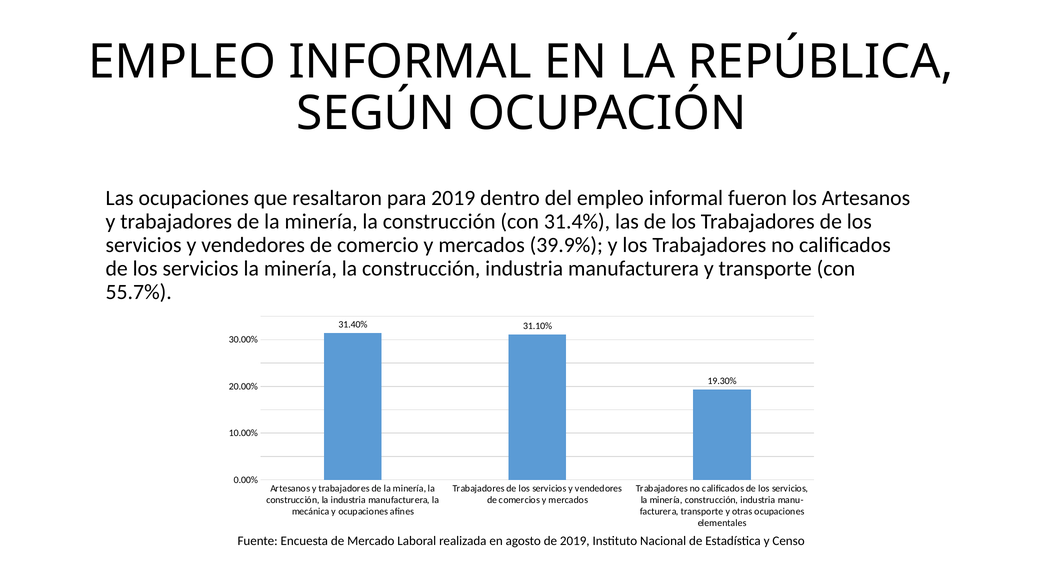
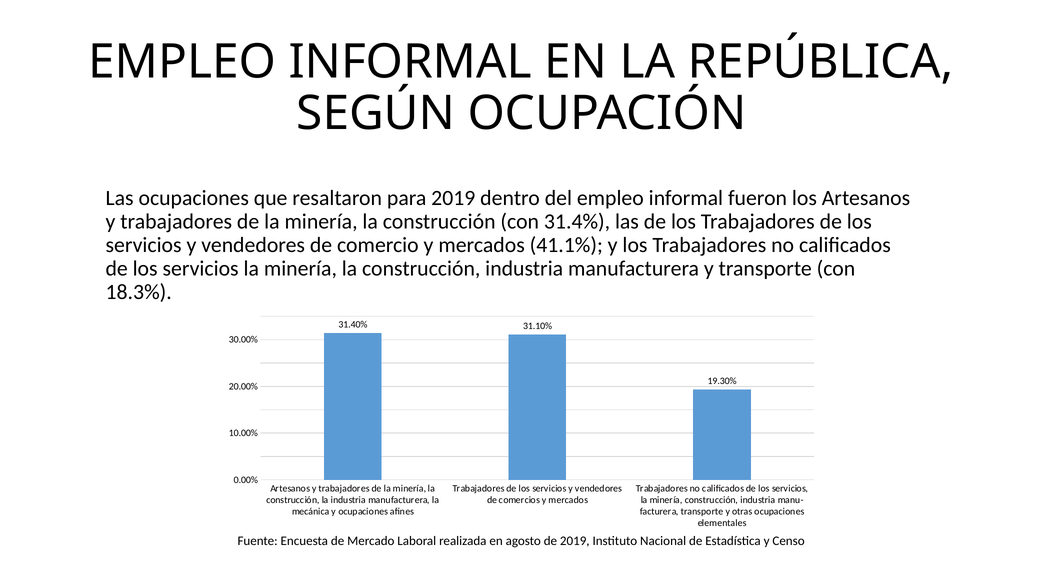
39.9%: 39.9% -> 41.1%
55.7%: 55.7% -> 18.3%
